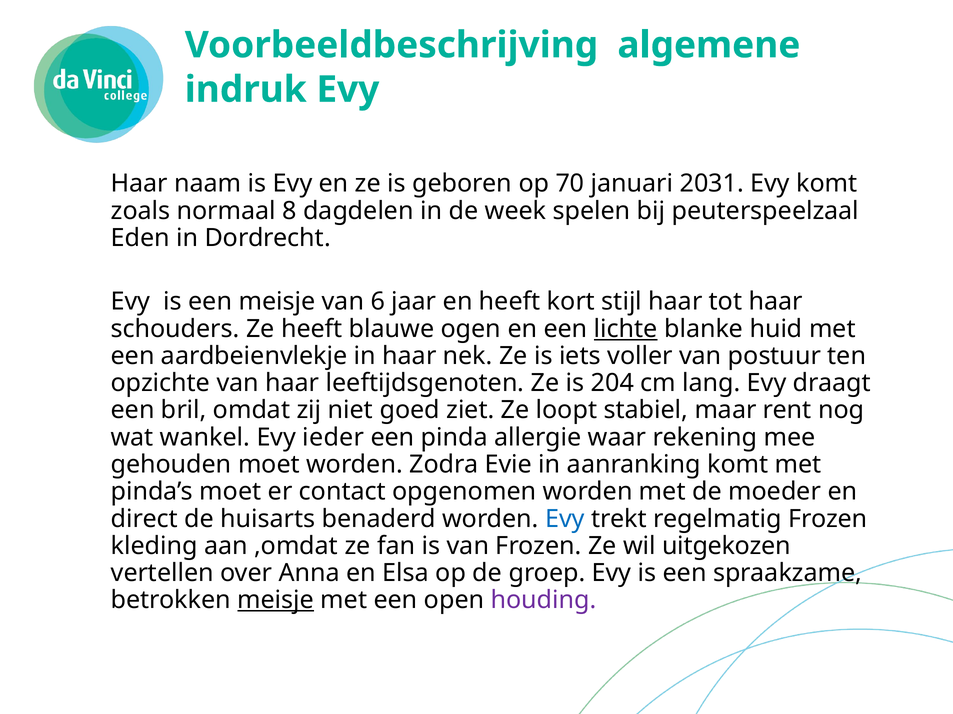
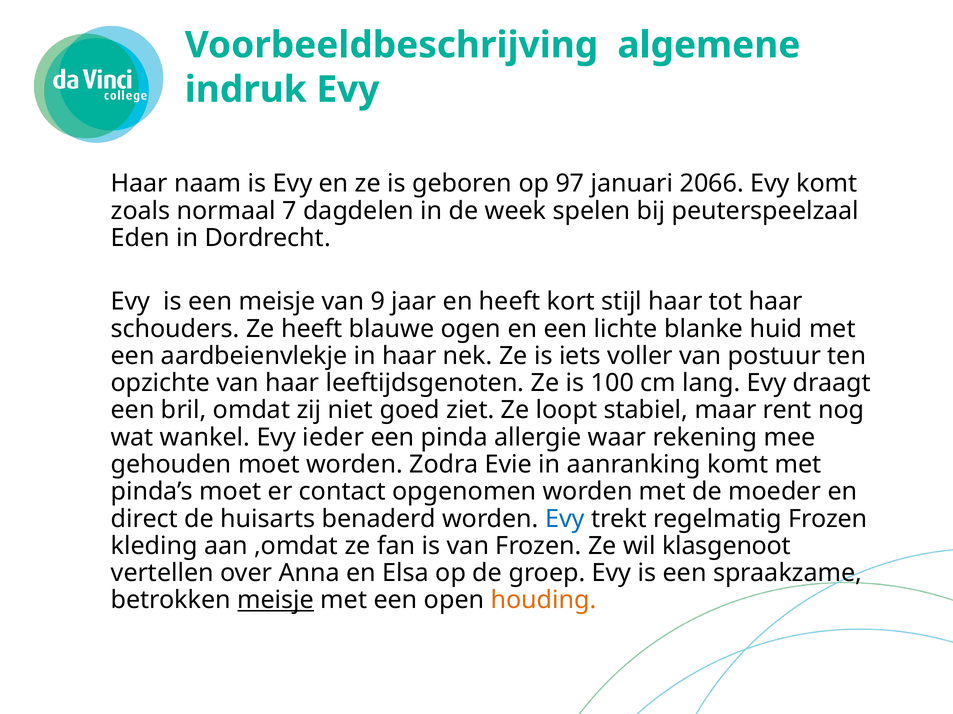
70: 70 -> 97
2031: 2031 -> 2066
8: 8 -> 7
6: 6 -> 9
lichte underline: present -> none
204: 204 -> 100
uitgekozen: uitgekozen -> klasgenoot
houding colour: purple -> orange
